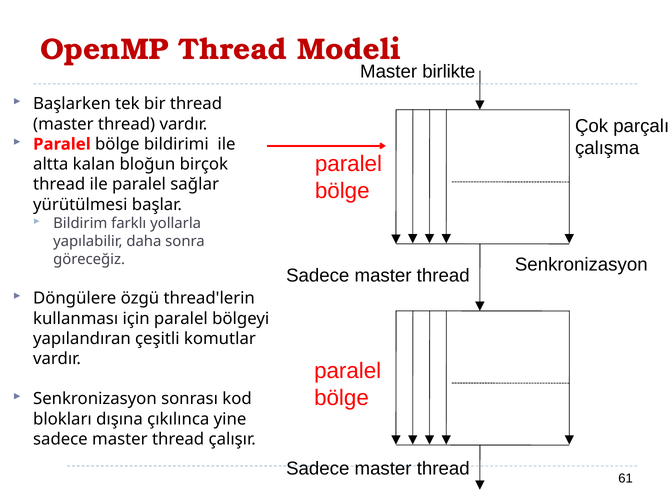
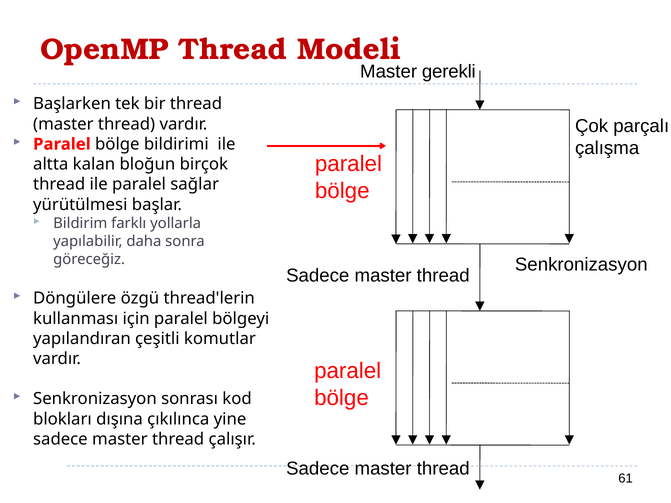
birlikte: birlikte -> gerekli
